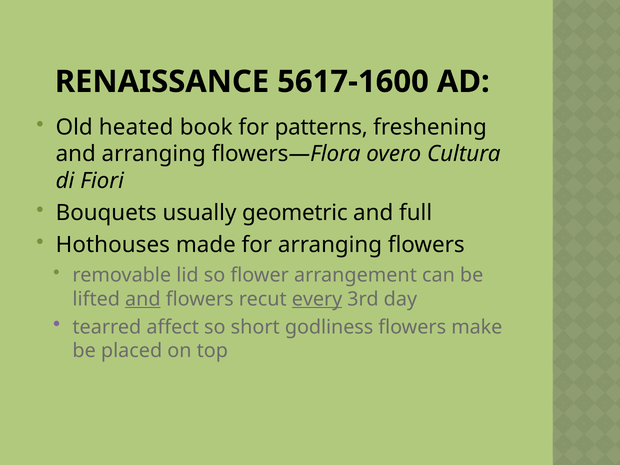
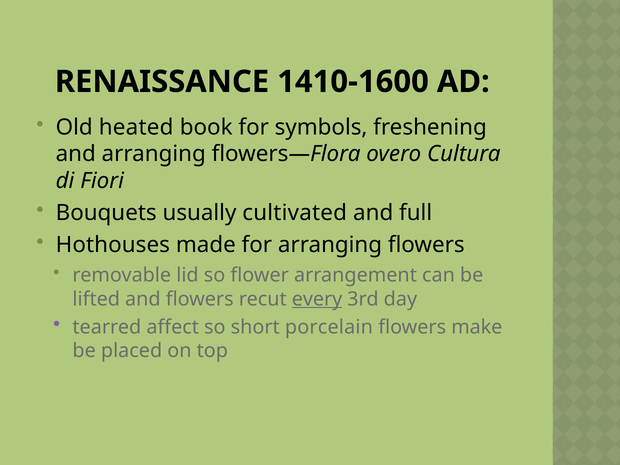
5617-1600: 5617-1600 -> 1410-1600
patterns: patterns -> symbols
geometric: geometric -> cultivated
and at (143, 299) underline: present -> none
godliness: godliness -> porcelain
